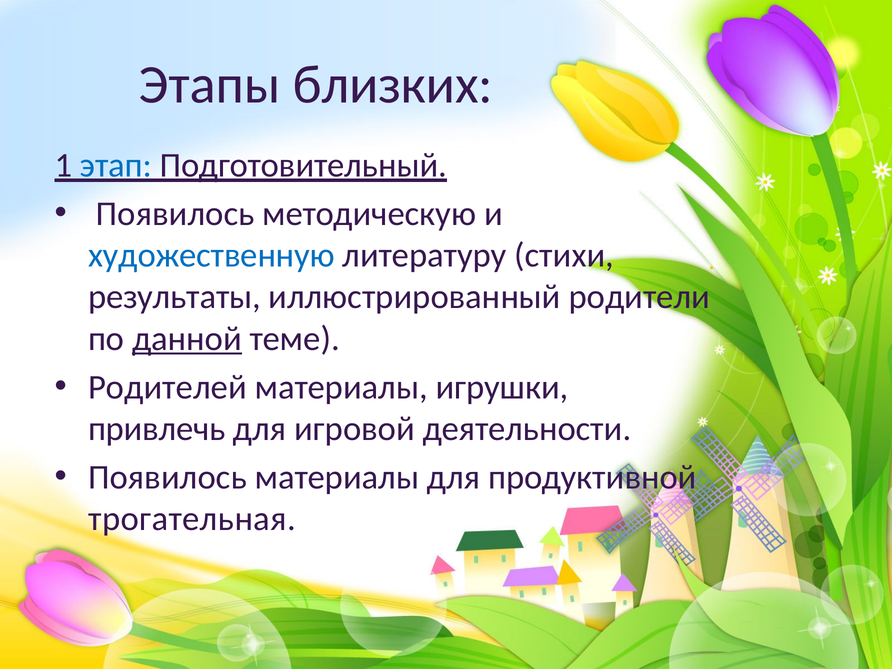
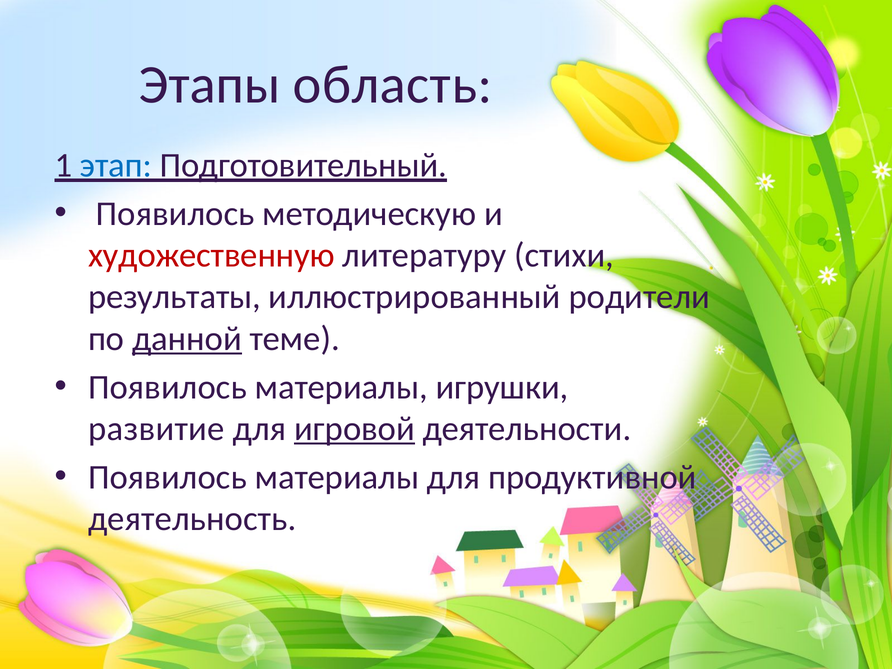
близких: близких -> область
художественную colour: blue -> red
Родителей at (167, 387): Родителей -> Появилось
привлечь: привлечь -> развитие
игровой underline: none -> present
трогательная: трогательная -> деятельность
